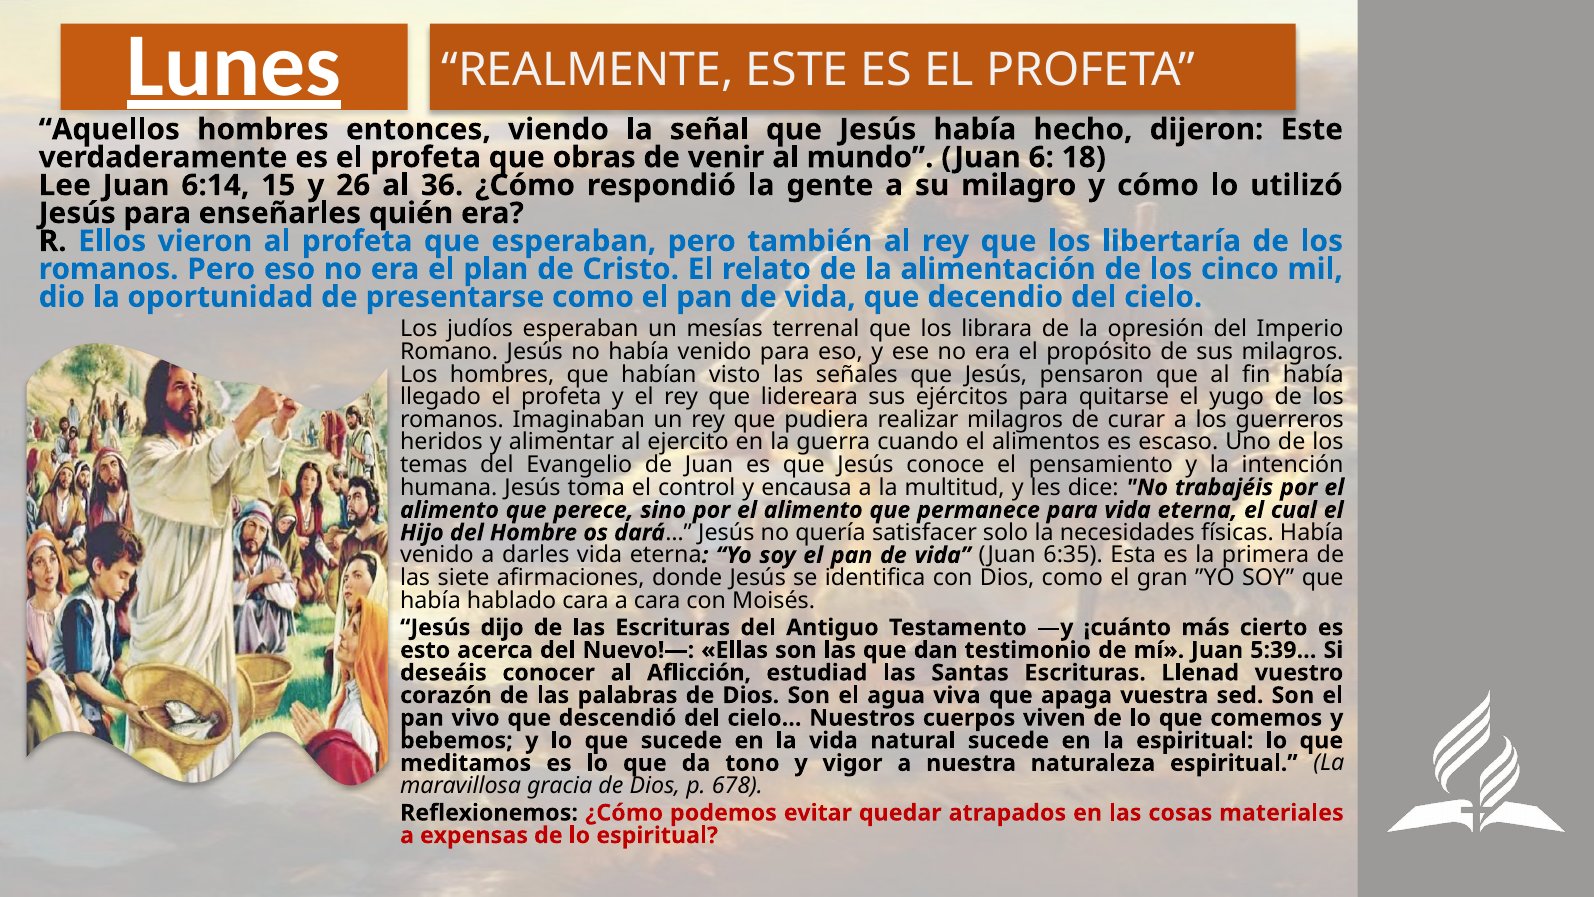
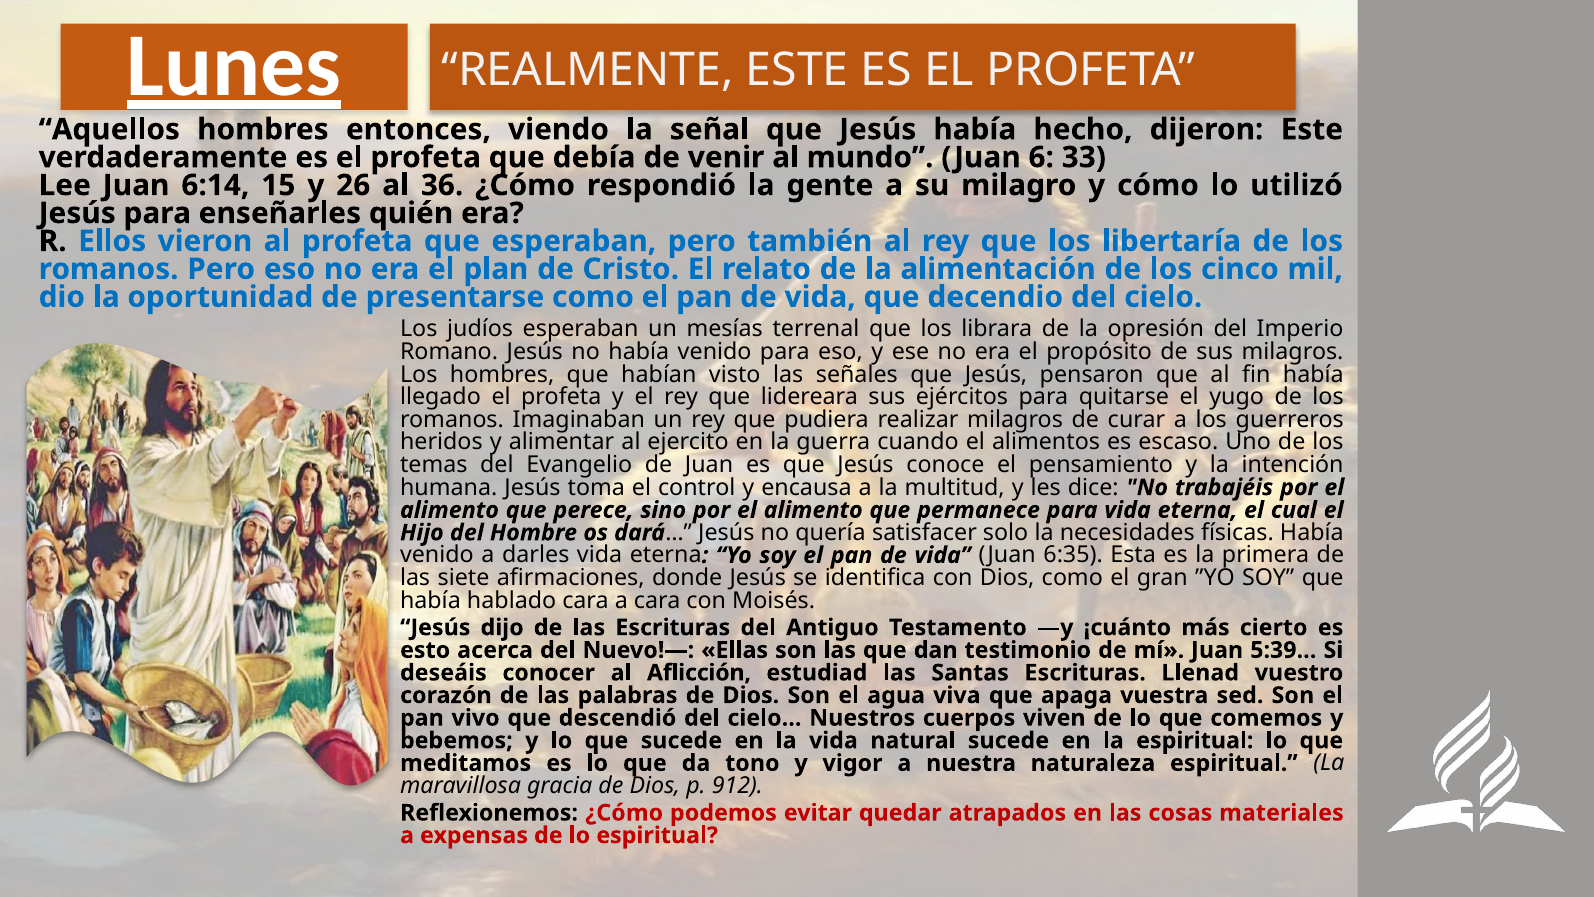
obras: obras -> debía
18: 18 -> 33
678: 678 -> 912
